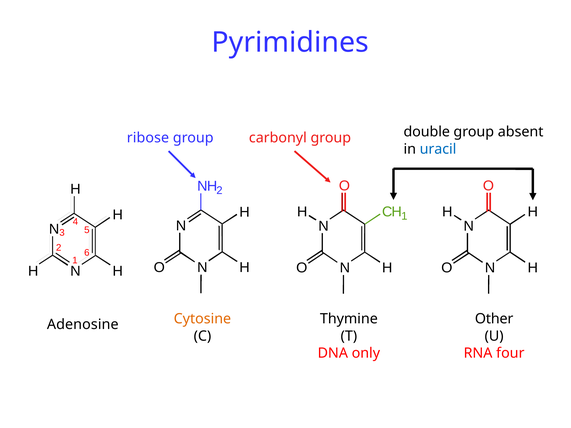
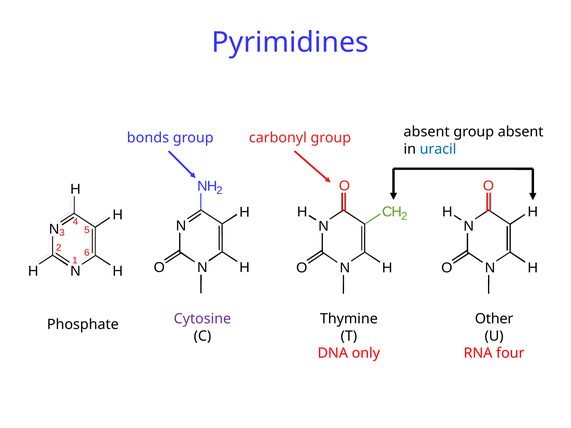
ribose: ribose -> bonds
carbonyl group double: double -> absent
1 at (404, 216): 1 -> 2
Cytosine colour: orange -> purple
Adenosine: Adenosine -> Phosphate
